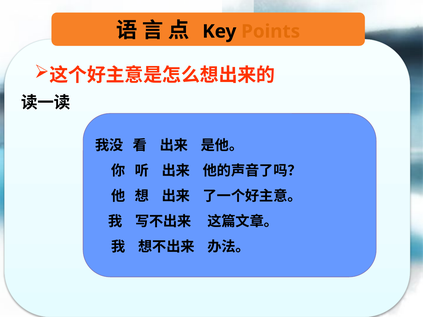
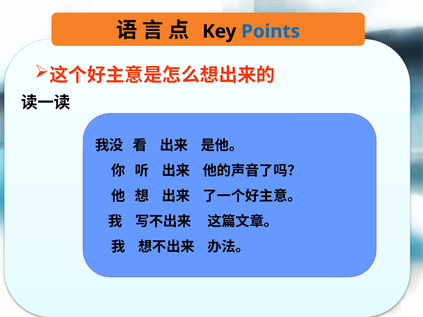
Points colour: orange -> blue
